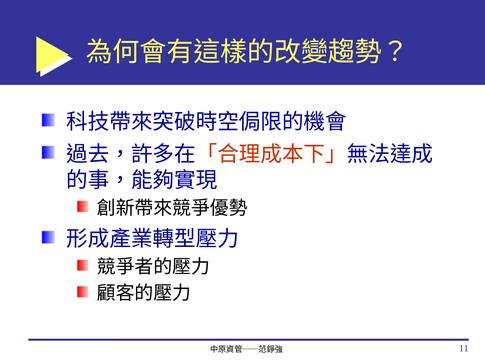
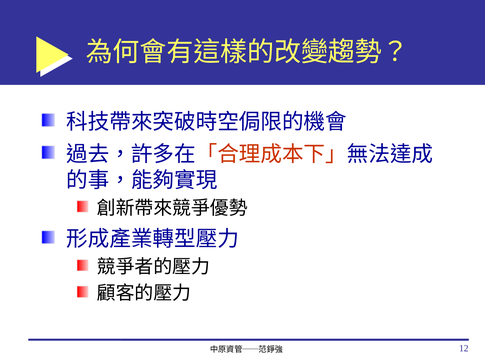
11: 11 -> 12
